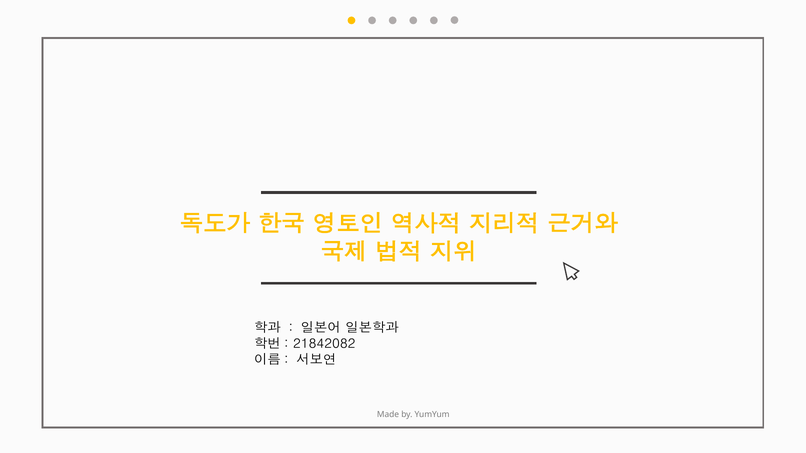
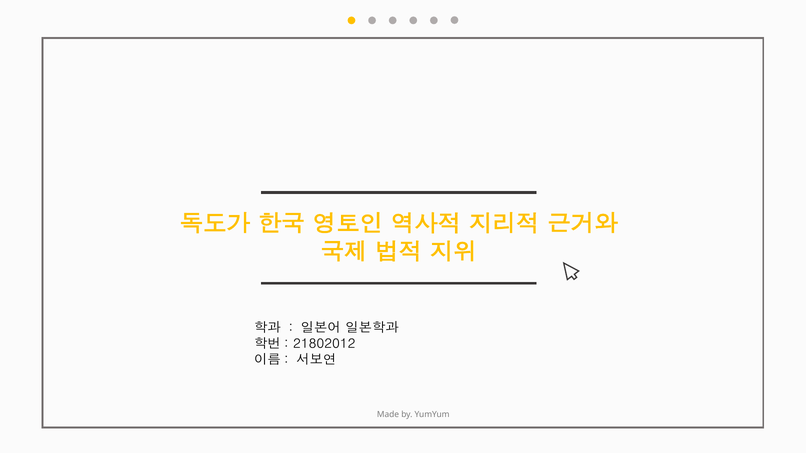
21842082: 21842082 -> 21802012
